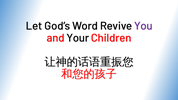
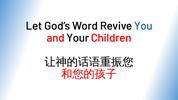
You colour: purple -> blue
